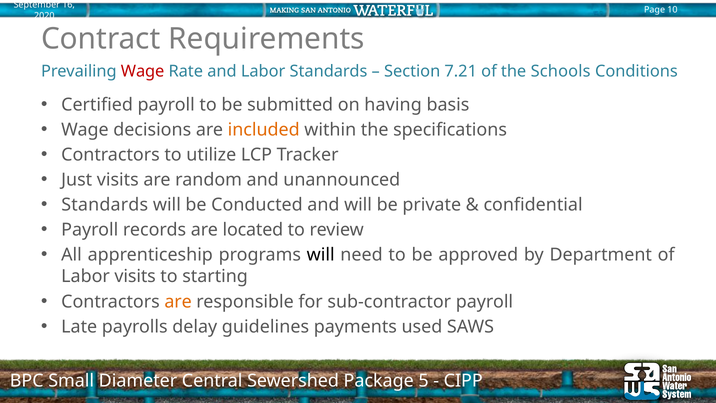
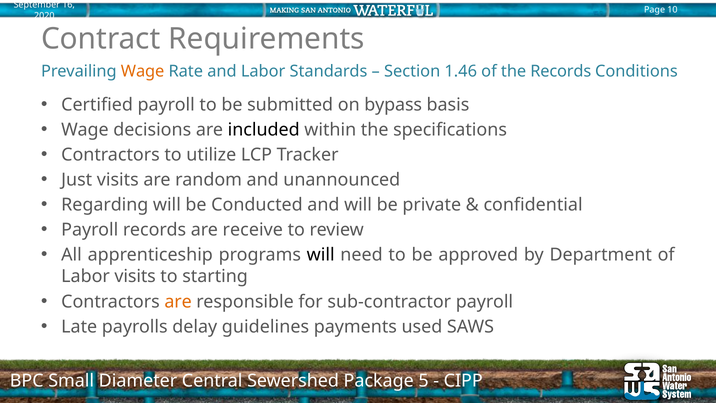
Wage at (143, 71) colour: red -> orange
7.21: 7.21 -> 1.46
the Schools: Schools -> Records
having: having -> bypass
included colour: orange -> black
Standards at (105, 205): Standards -> Regarding
located: located -> receive
